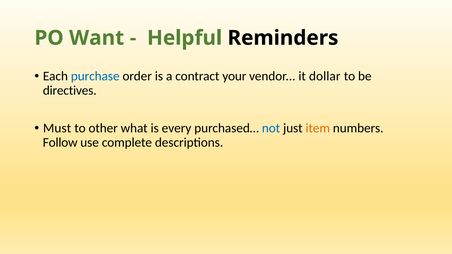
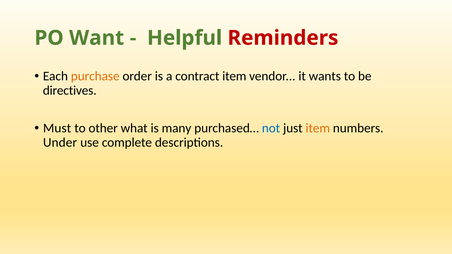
Reminders colour: black -> red
purchase colour: blue -> orange
contract your: your -> item
dollar: dollar -> wants
every: every -> many
Follow: Follow -> Under
